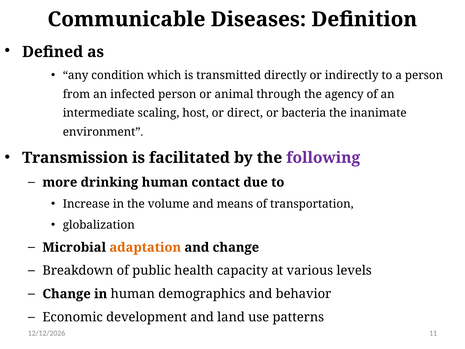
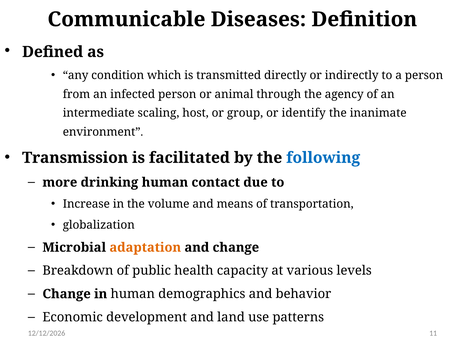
direct: direct -> group
bacteria: bacteria -> identify
following colour: purple -> blue
